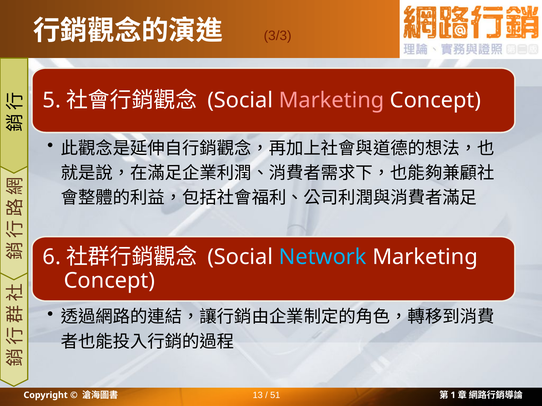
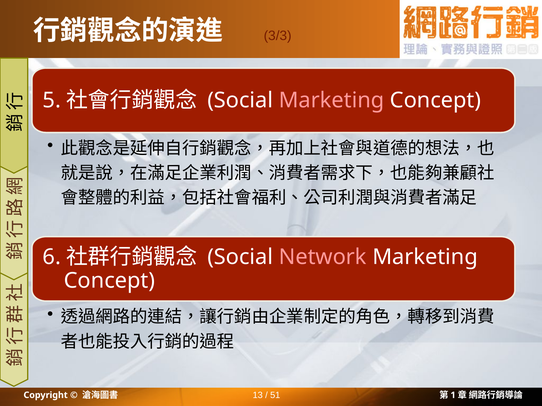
Network colour: light blue -> pink
